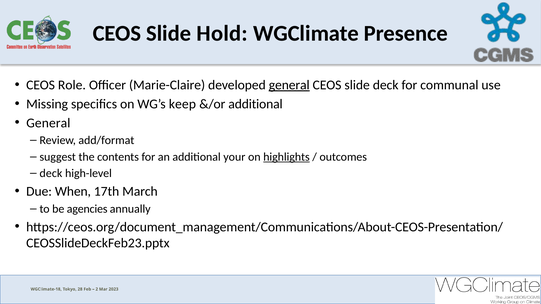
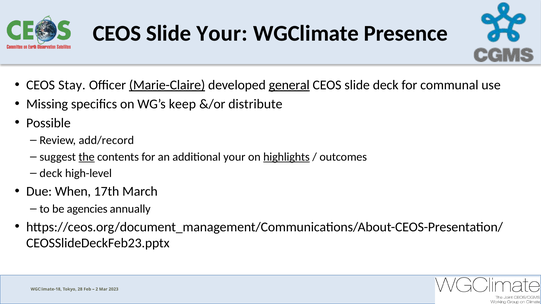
Slide Hold: Hold -> Your
Role: Role -> Stay
Marie-Claire underline: none -> present
&/or additional: additional -> distribute
General at (48, 123): General -> Possible
add/format: add/format -> add/record
the underline: none -> present
